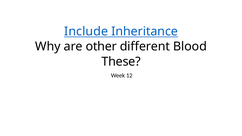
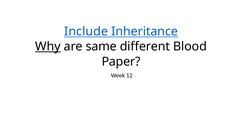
Why underline: none -> present
other: other -> same
These: These -> Paper
